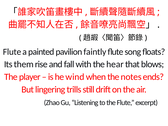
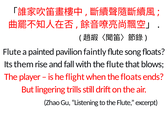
with the hear: hear -> flute
wind: wind -> flight
the notes: notes -> floats
